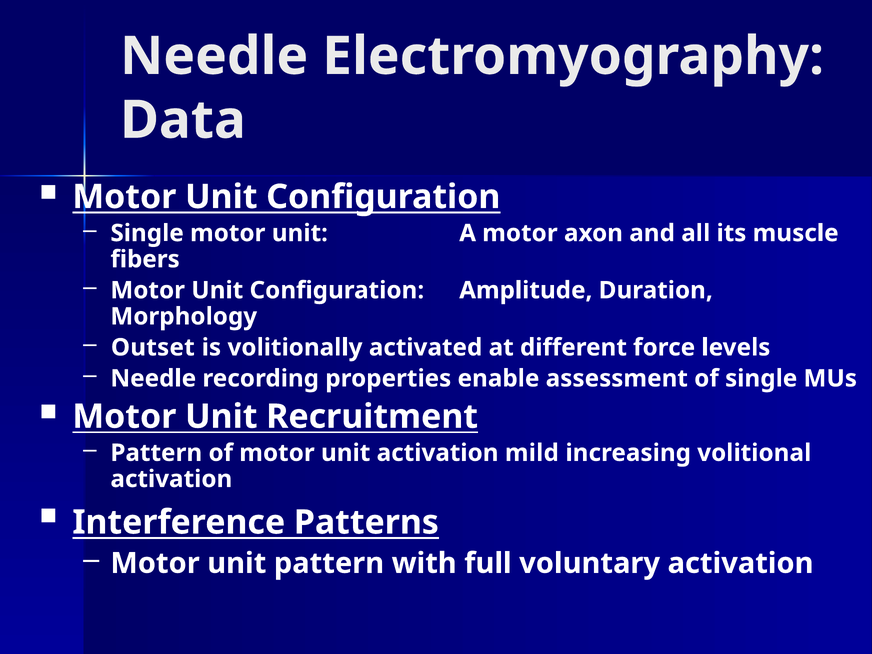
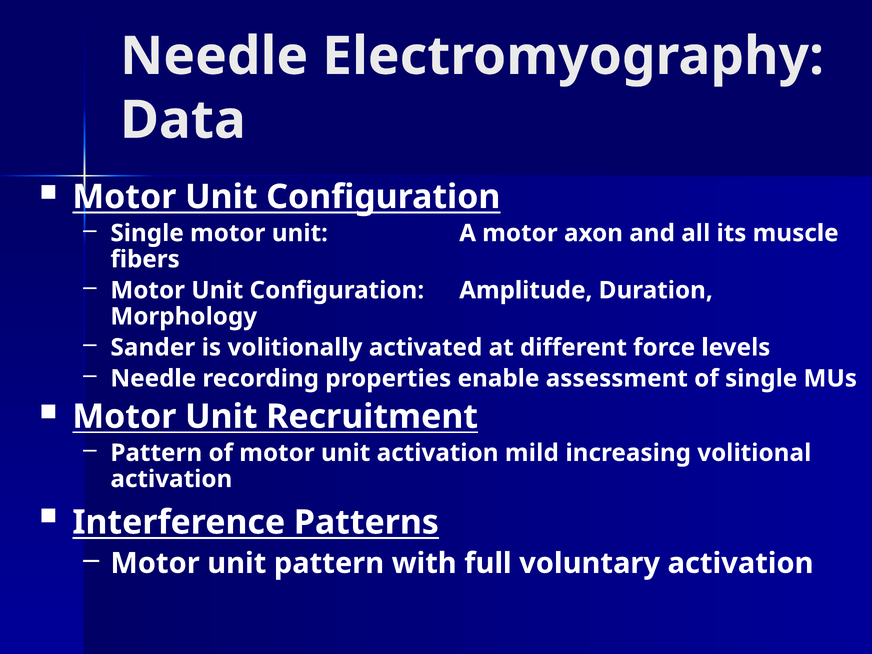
Outset: Outset -> Sander
